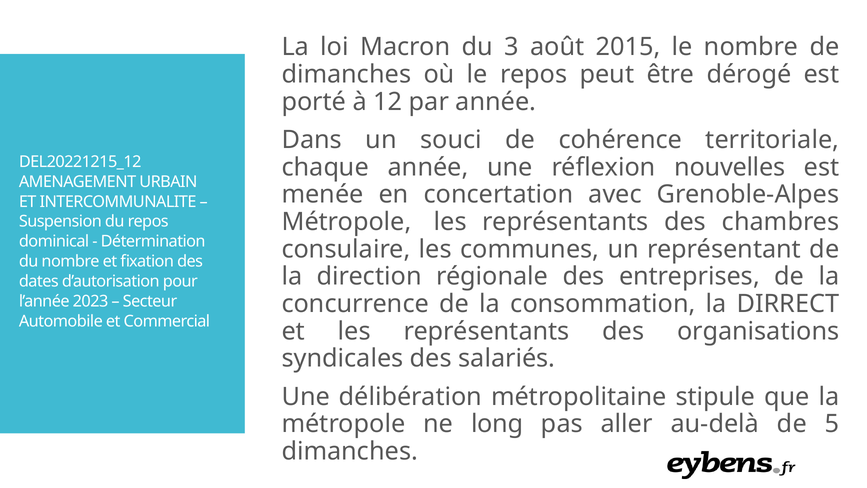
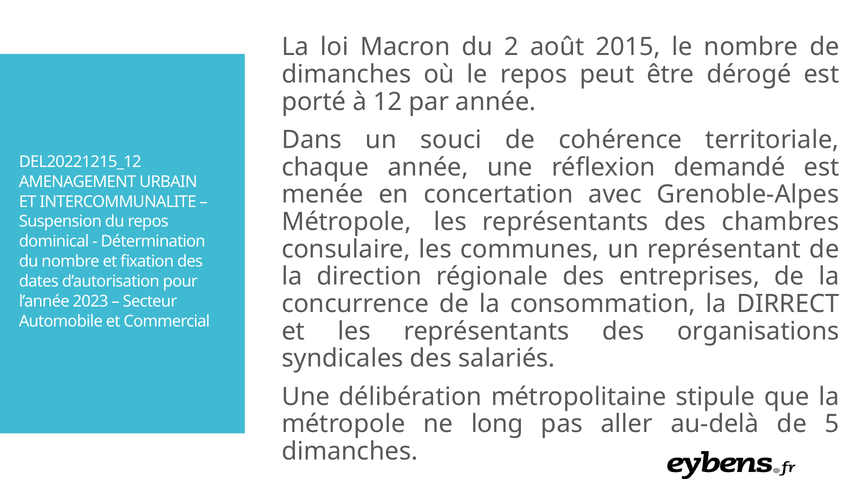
3: 3 -> 2
nouvelles: nouvelles -> demandé
